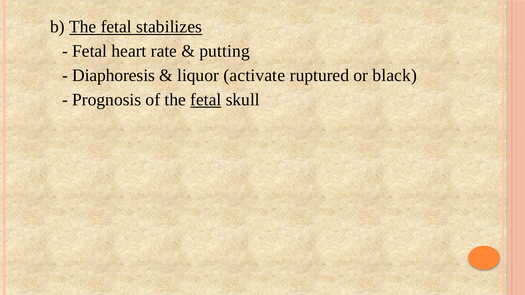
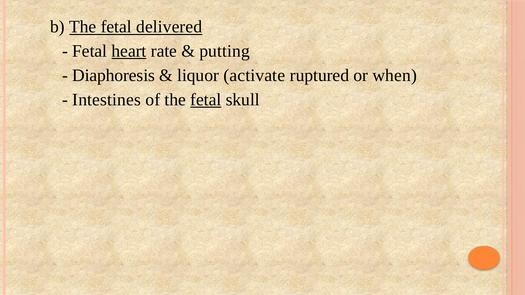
stabilizes: stabilizes -> delivered
heart underline: none -> present
black: black -> when
Prognosis: Prognosis -> Intestines
